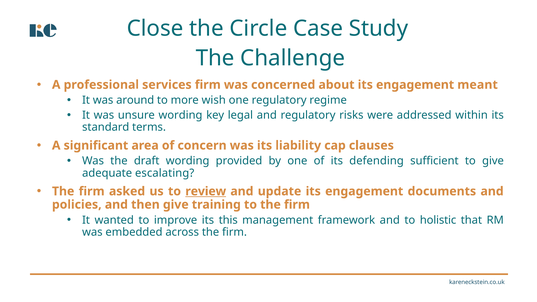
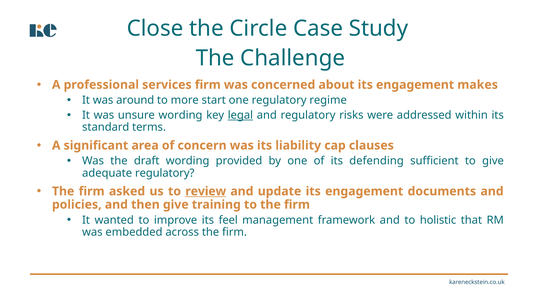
meant: meant -> makes
wish: wish -> start
legal underline: none -> present
adequate escalating: escalating -> regulatory
this: this -> feel
